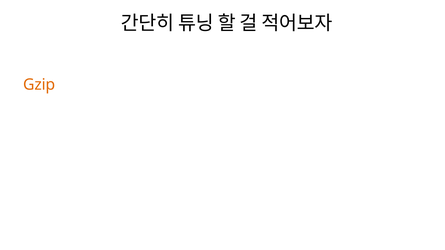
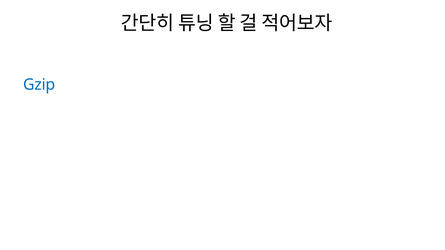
Gzip colour: orange -> blue
